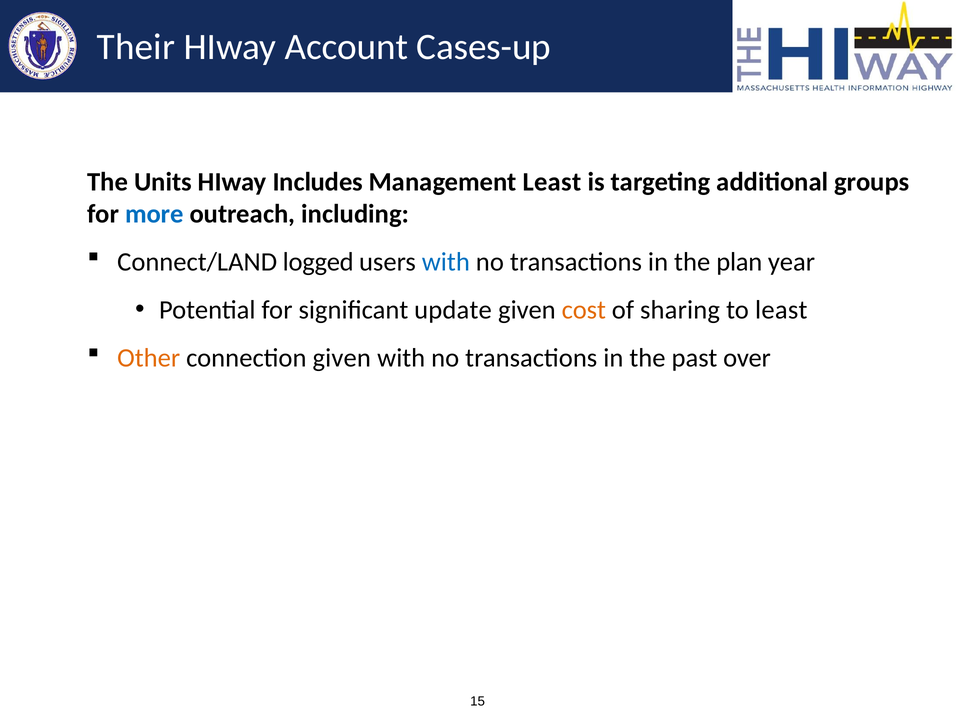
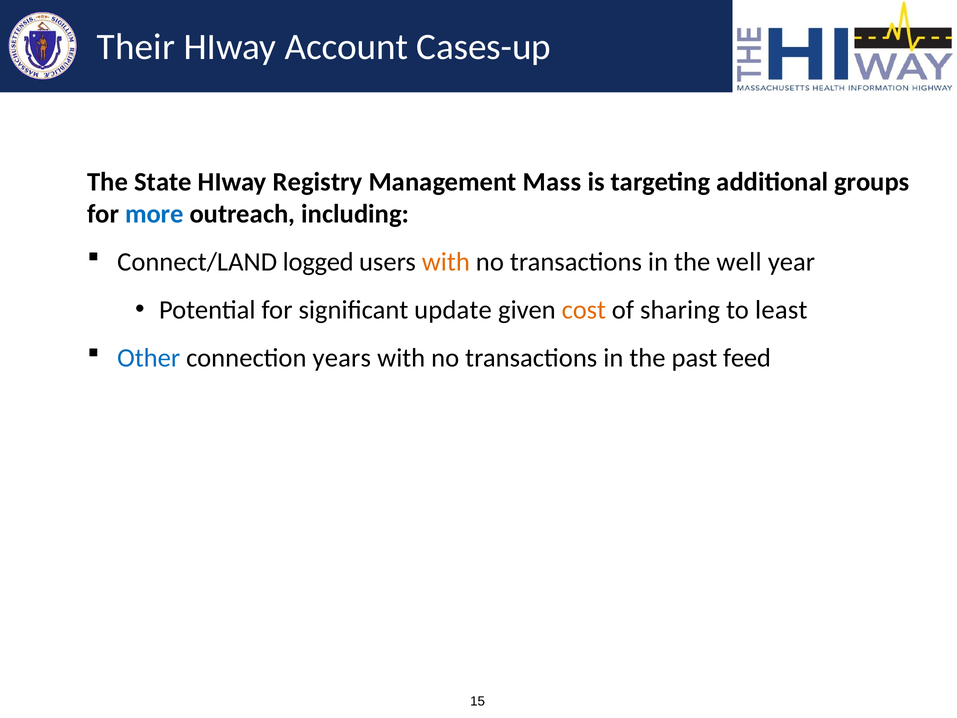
Units: Units -> State
Includes: Includes -> Registry
Management Least: Least -> Mass
with at (446, 262) colour: blue -> orange
plan: plan -> well
Other colour: orange -> blue
connection given: given -> years
over: over -> feed
